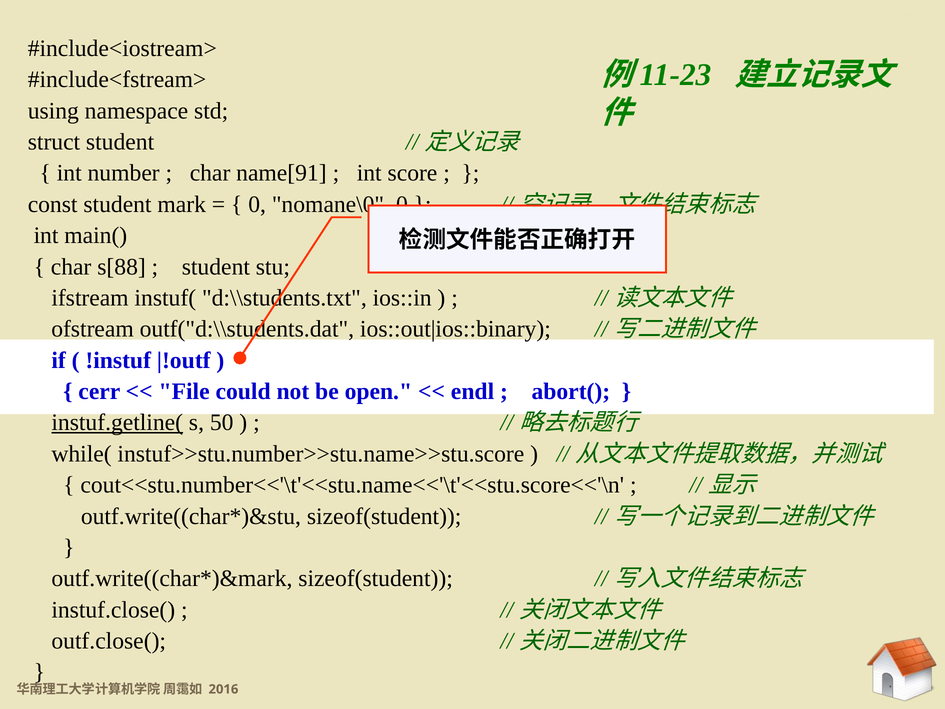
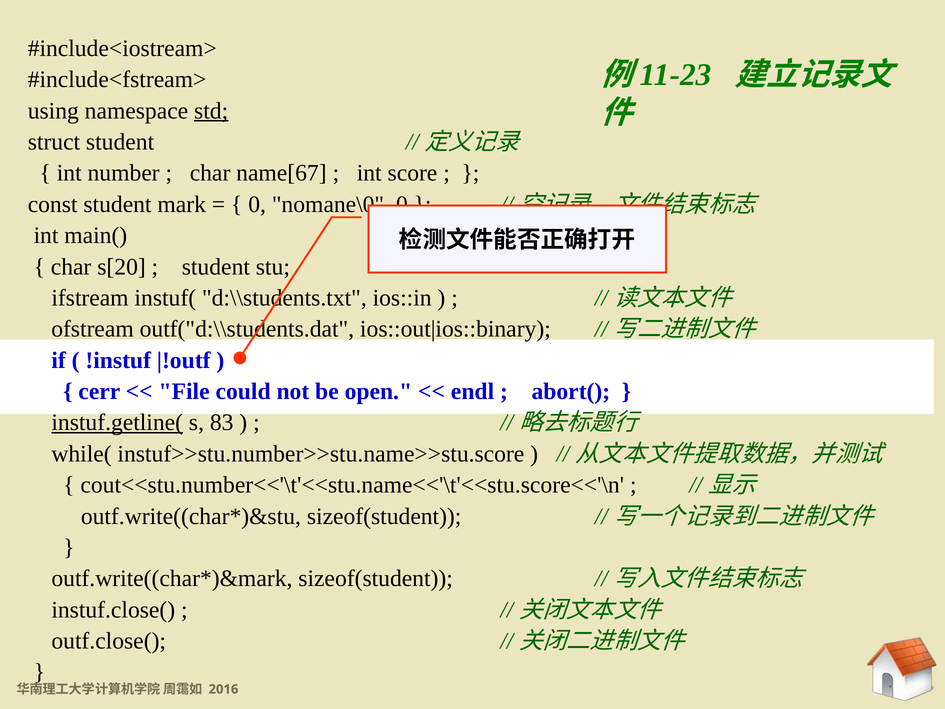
std underline: none -> present
name[91: name[91 -> name[67
s[88: s[88 -> s[20
50: 50 -> 83
